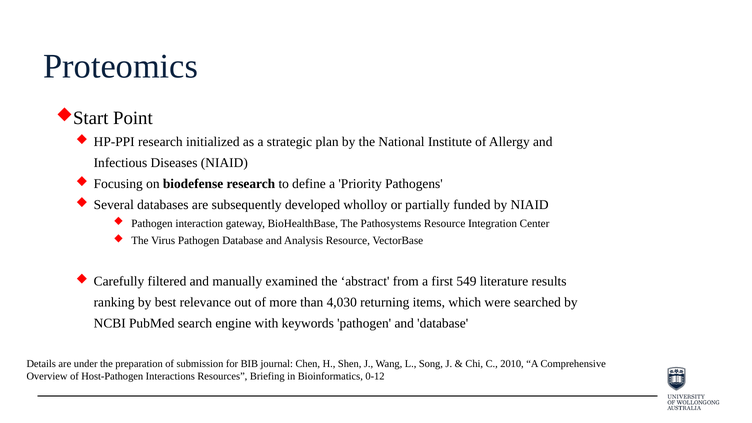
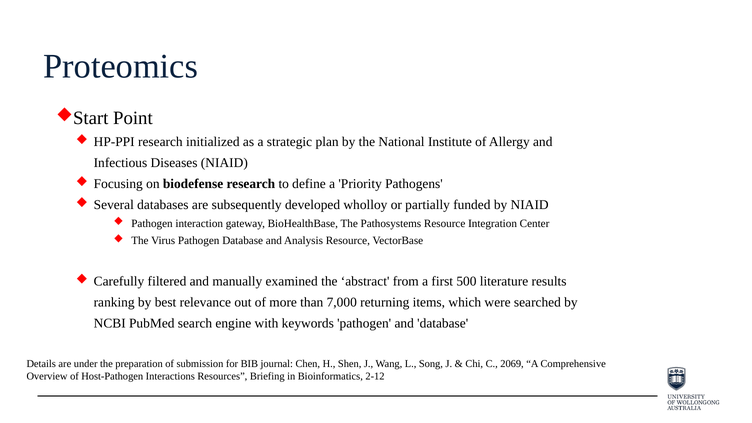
549: 549 -> 500
4,030: 4,030 -> 7,000
2010: 2010 -> 2069
0-12: 0-12 -> 2-12
